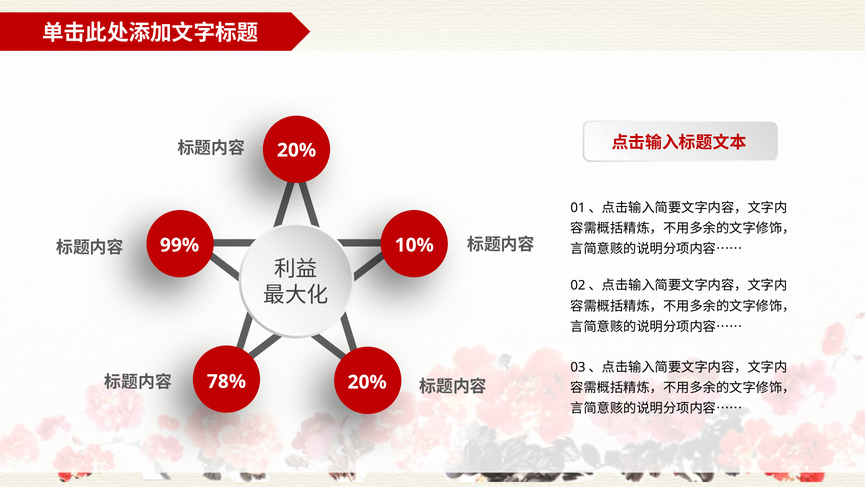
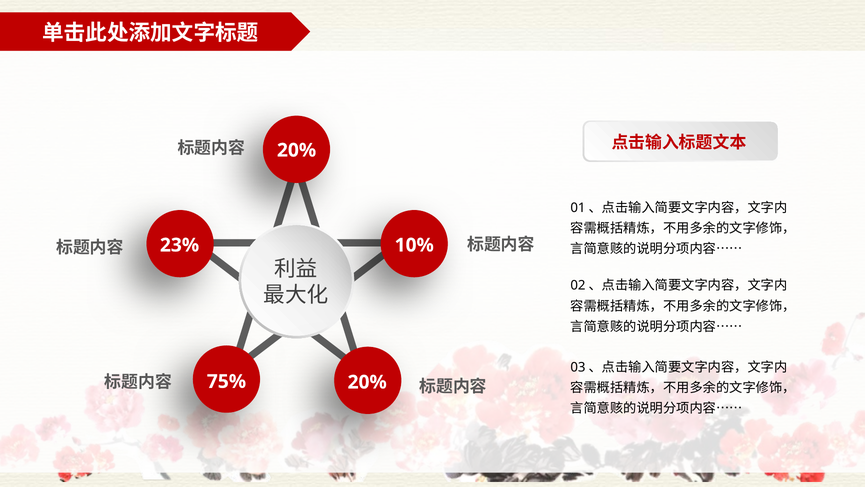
99%: 99% -> 23%
78%: 78% -> 75%
